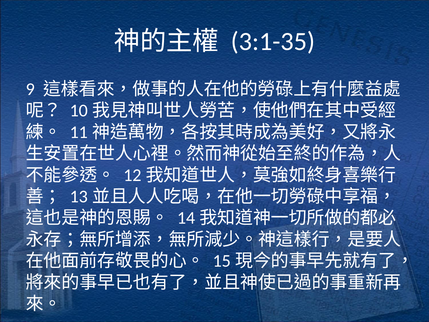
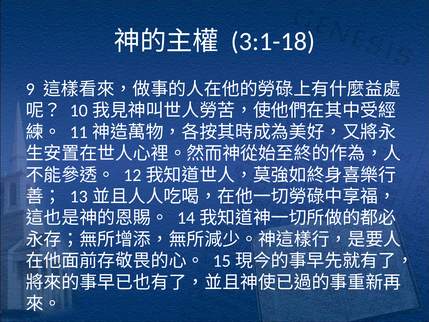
3:1-35: 3:1-35 -> 3:1-18
